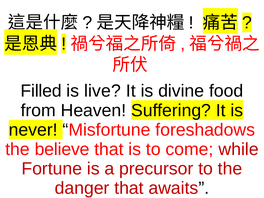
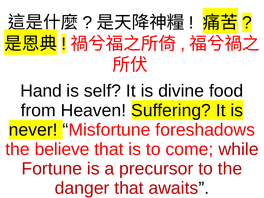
Filled: Filled -> Hand
live: live -> self
